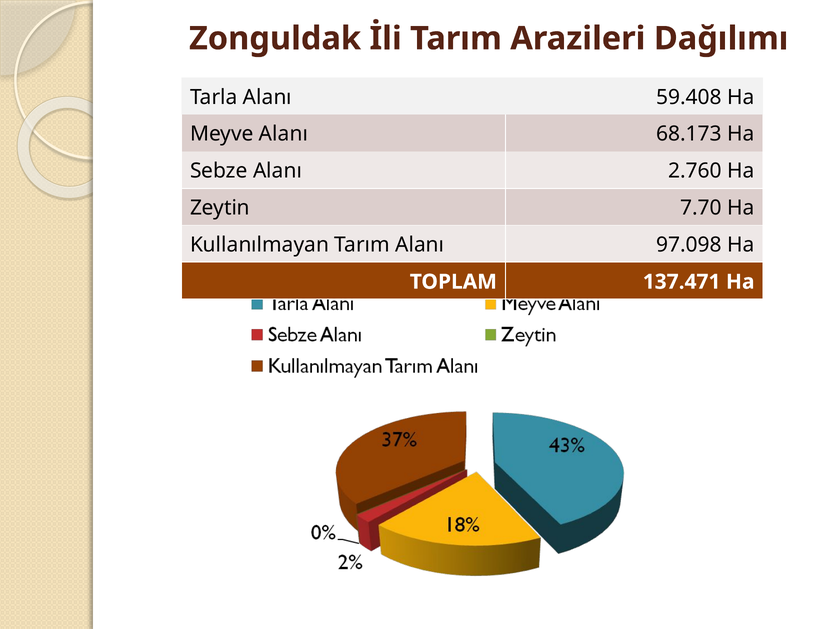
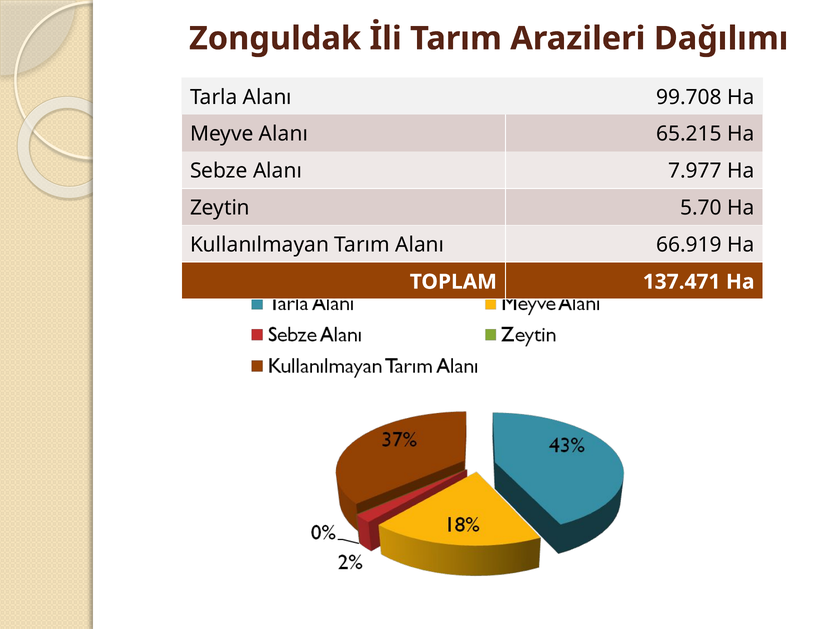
59.408: 59.408 -> 99.708
68.173: 68.173 -> 65.215
2.760: 2.760 -> 7.977
7.70: 7.70 -> 5.70
97.098: 97.098 -> 66.919
